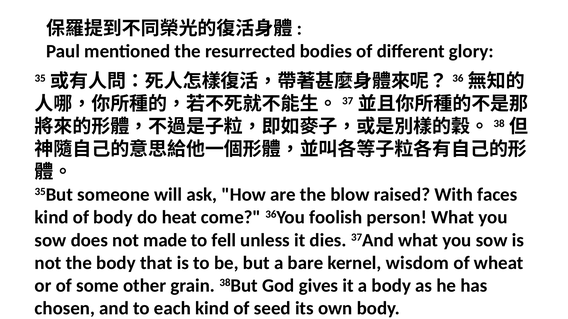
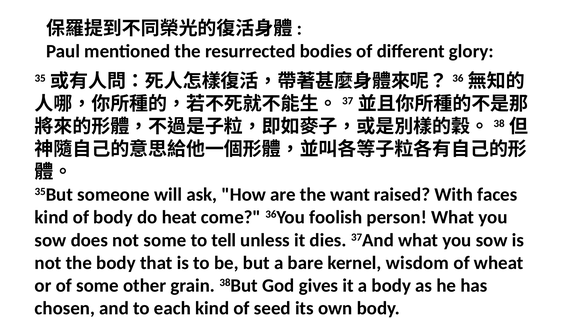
blow: blow -> want
not made: made -> some
fell: fell -> tell
